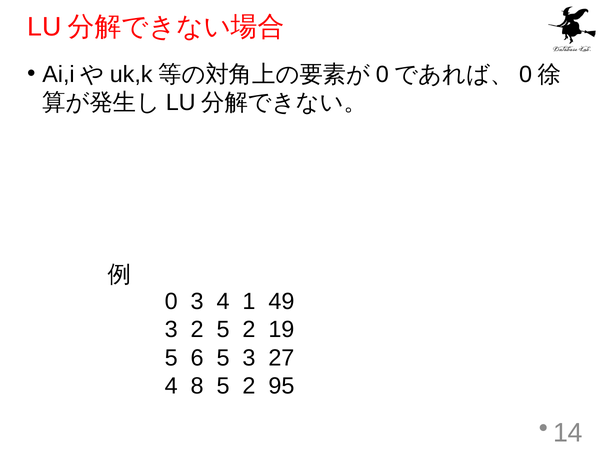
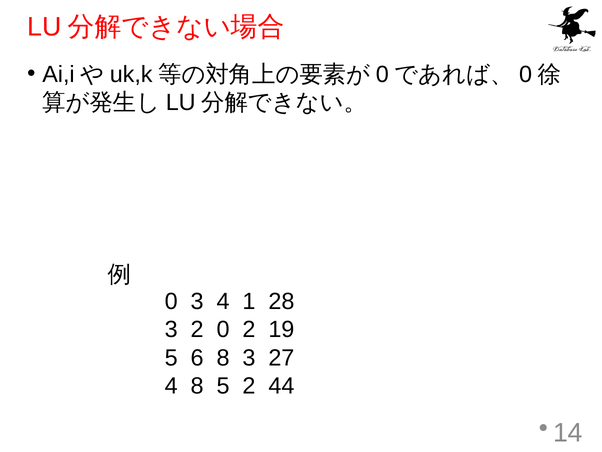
49: 49 -> 28
2 5: 5 -> 0
6 5: 5 -> 8
95: 95 -> 44
